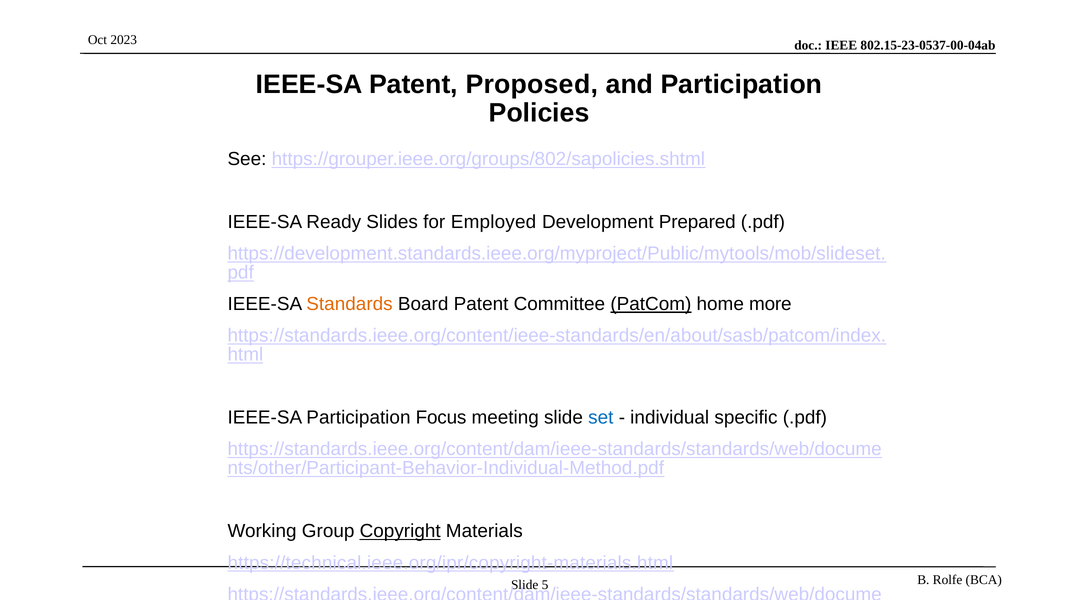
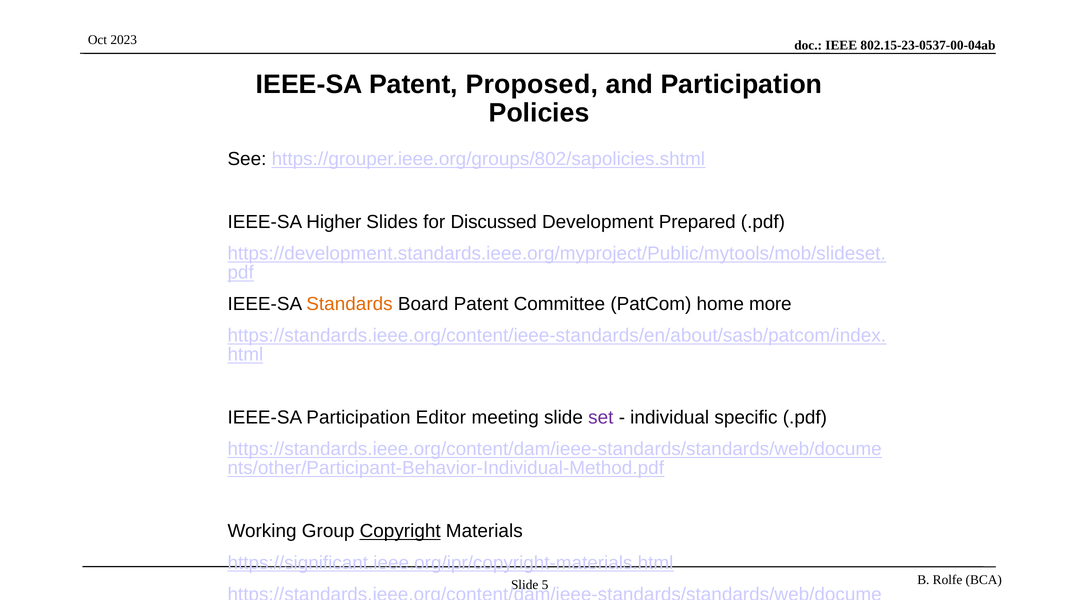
Ready: Ready -> Higher
Employed: Employed -> Discussed
PatCom underline: present -> none
Focus: Focus -> Editor
set colour: blue -> purple
https://technical.ieee.org/ipr/copyright-materials.html: https://technical.ieee.org/ipr/copyright-materials.html -> https://significant.ieee.org/ipr/copyright-materials.html
